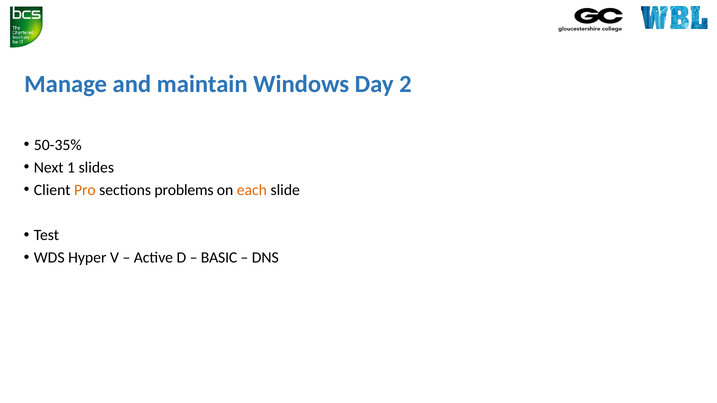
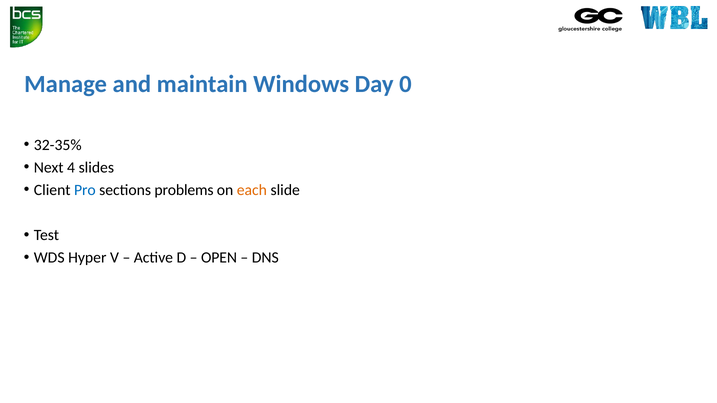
2: 2 -> 0
50-35%: 50-35% -> 32-35%
1: 1 -> 4
Pro colour: orange -> blue
BASIC: BASIC -> OPEN
